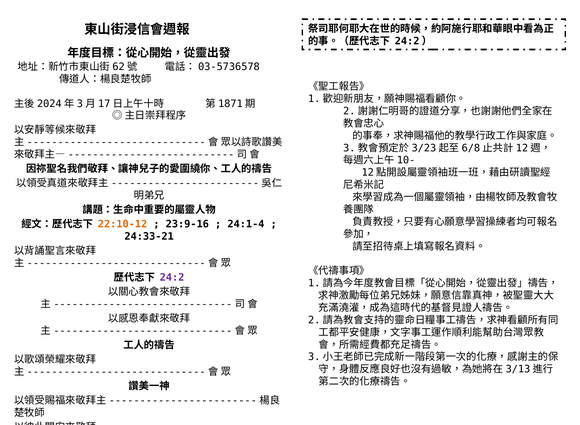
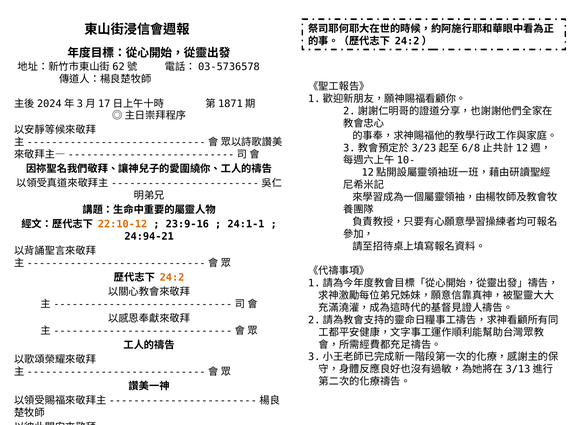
24:1-4: 24:1-4 -> 24:1-1
24:33-21: 24:33-21 -> 24:94-21
24:2 colour: purple -> orange
